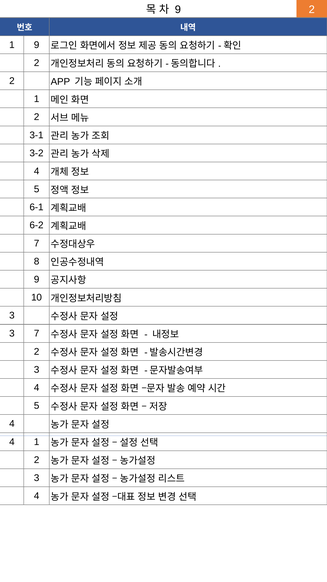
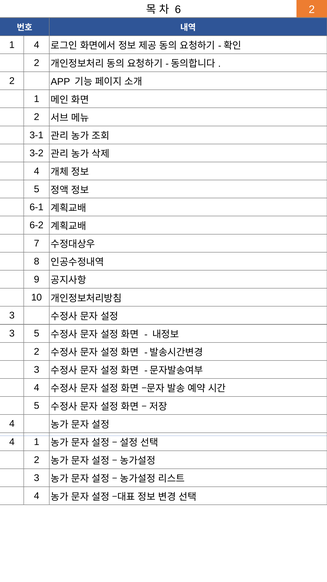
9 at (178, 9): 9 -> 6
1 9: 9 -> 4
3 7: 7 -> 5
